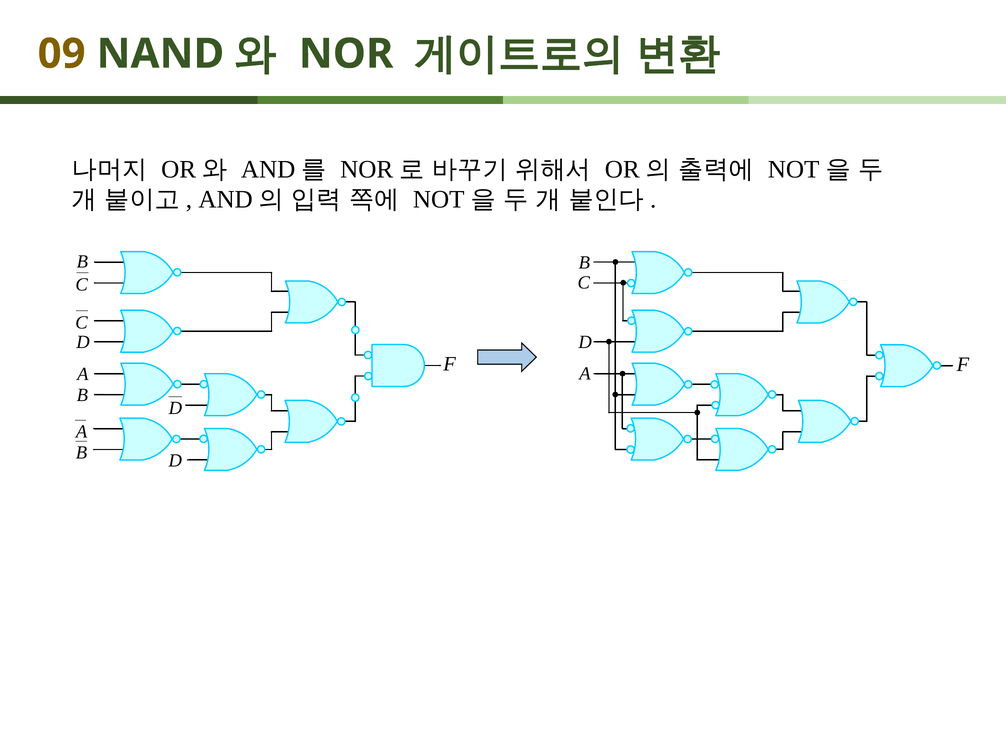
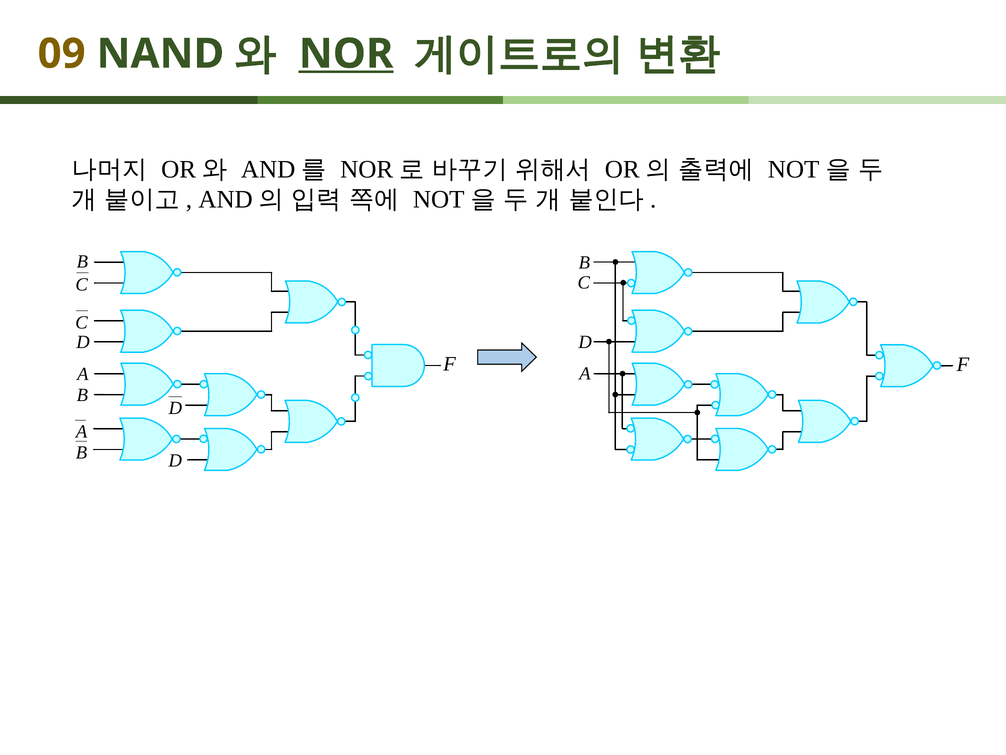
NOR underline: none -> present
